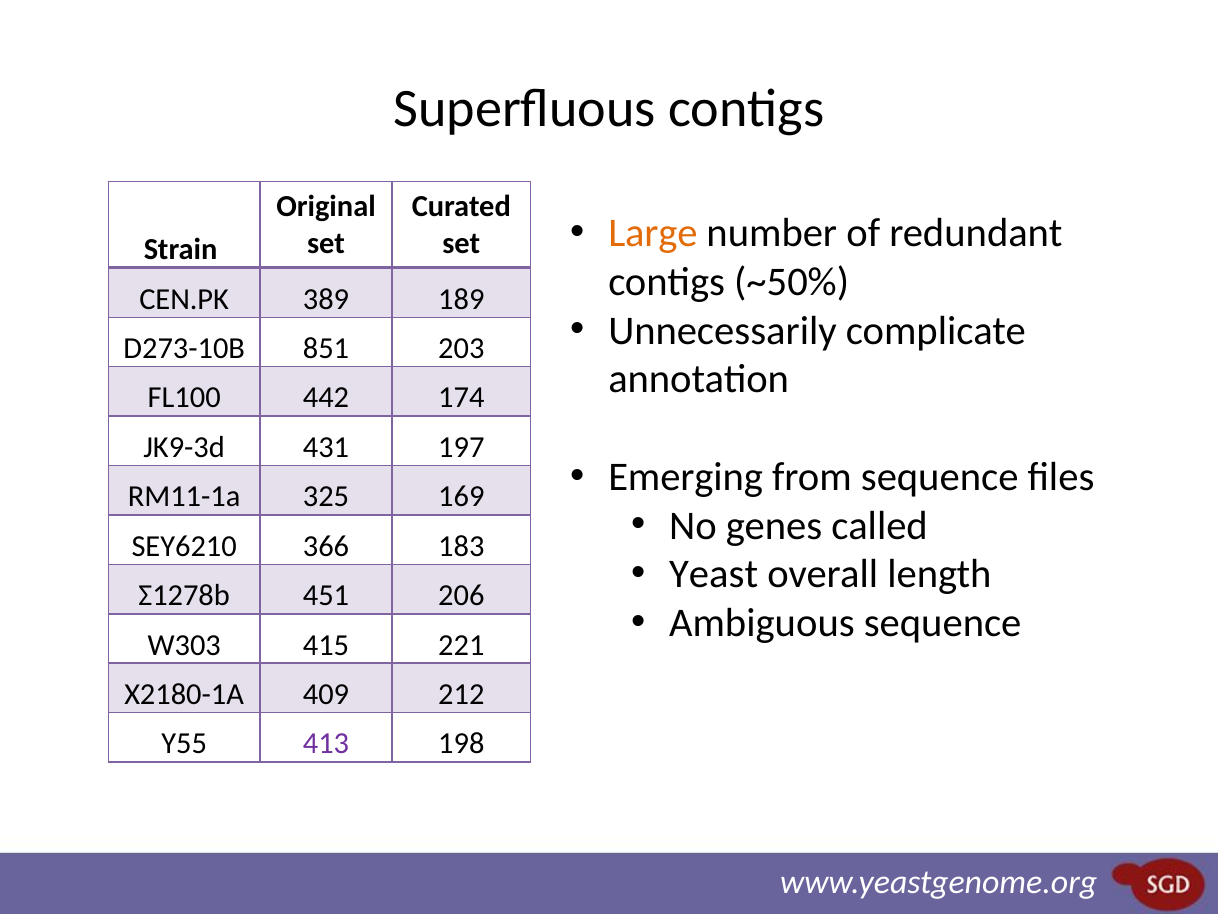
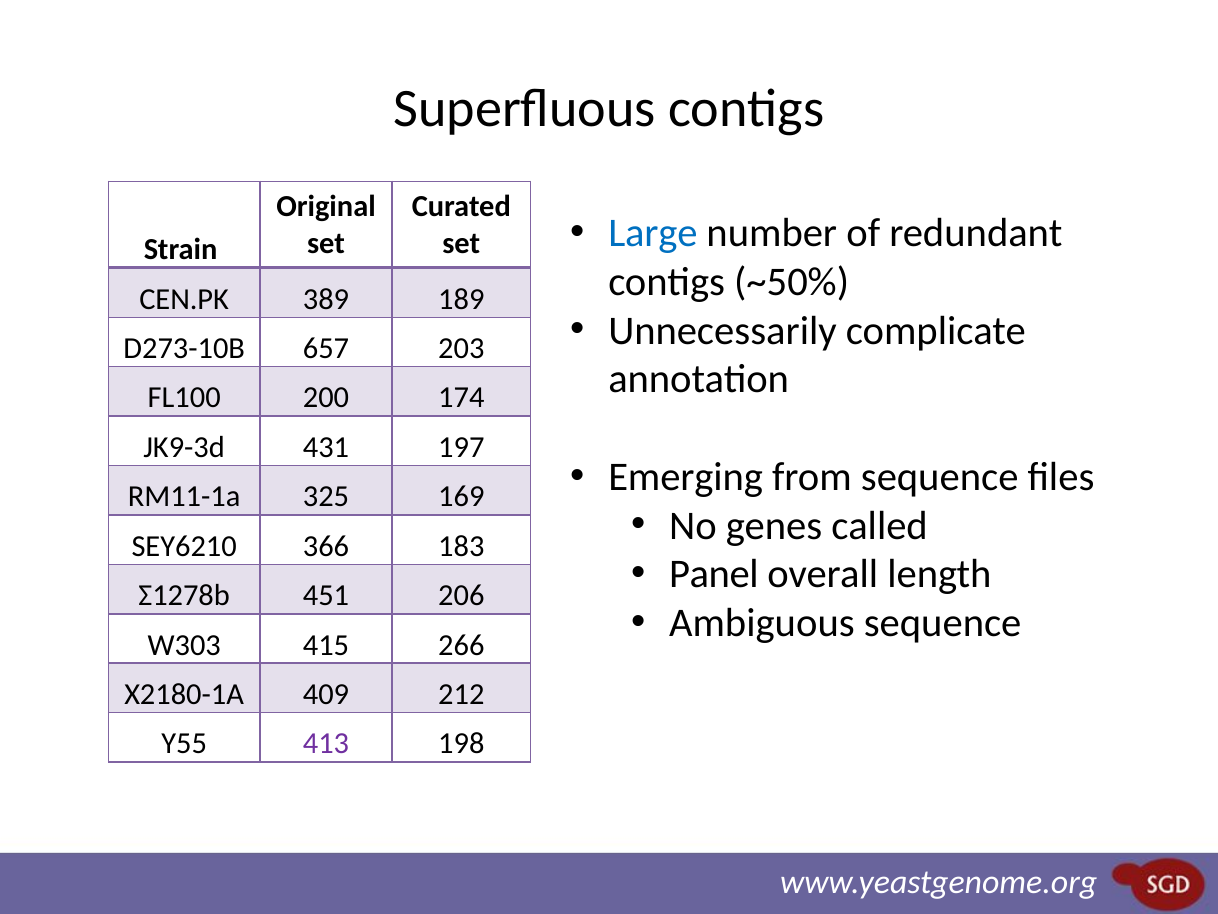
Large colour: orange -> blue
851: 851 -> 657
442: 442 -> 200
Yeast: Yeast -> Panel
221: 221 -> 266
